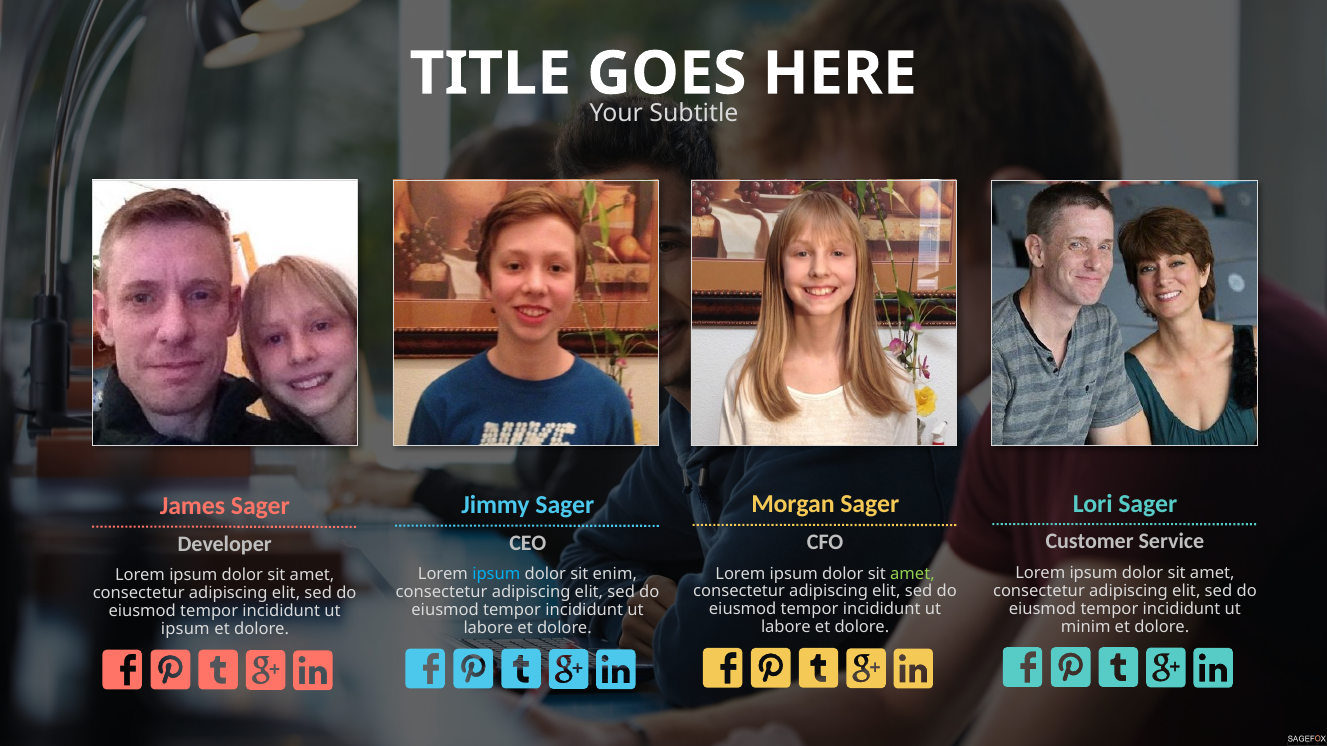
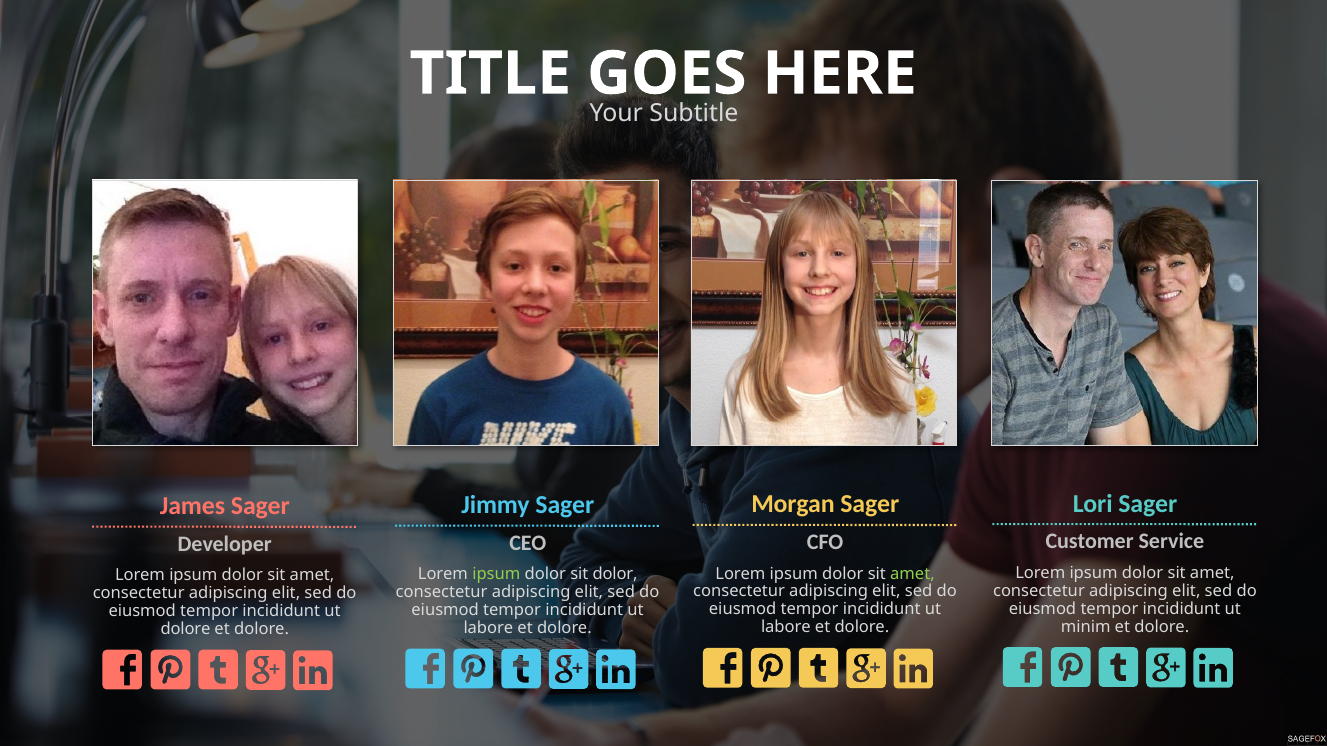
ipsum at (496, 575) colour: light blue -> light green
sit enim: enim -> dolor
ipsum at (185, 629): ipsum -> dolore
